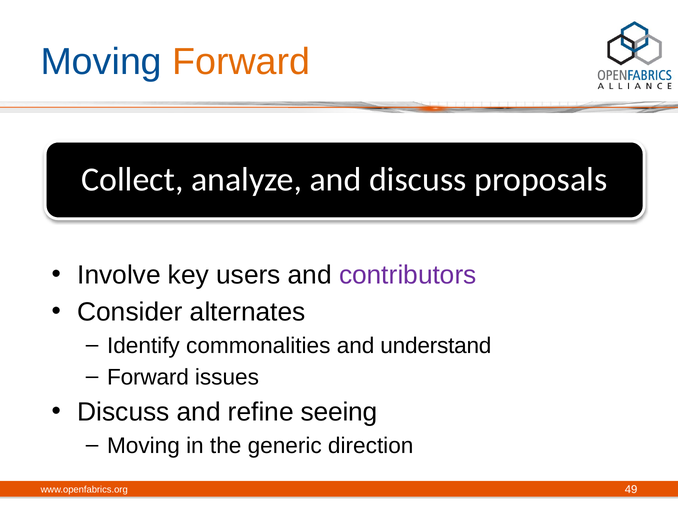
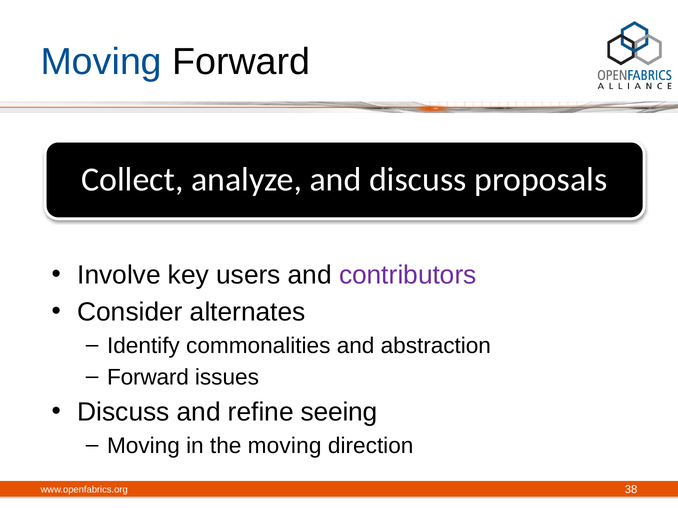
Forward at (241, 62) colour: orange -> black
understand: understand -> abstraction
the generic: generic -> moving
49: 49 -> 38
